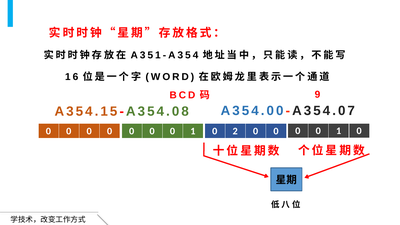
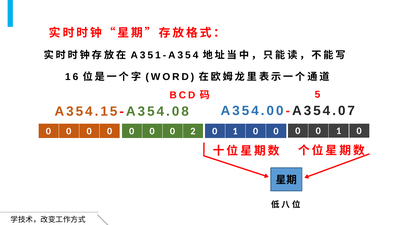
9: 9 -> 5
1 at (193, 131): 1 -> 2
2 at (235, 131): 2 -> 1
